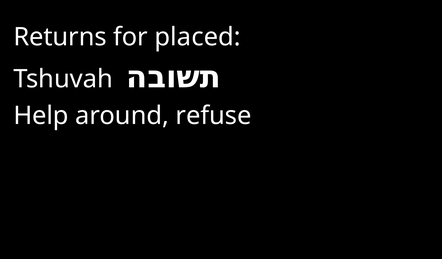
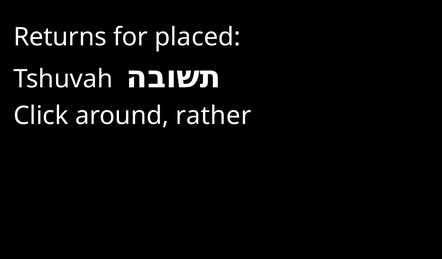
Help: Help -> Click
refuse: refuse -> rather
